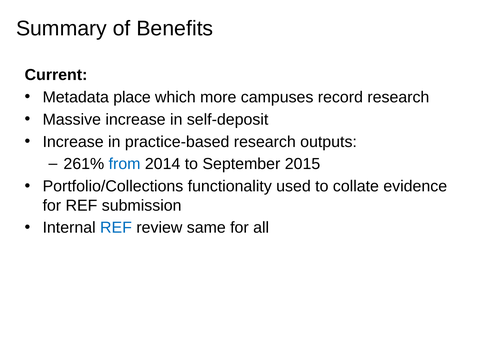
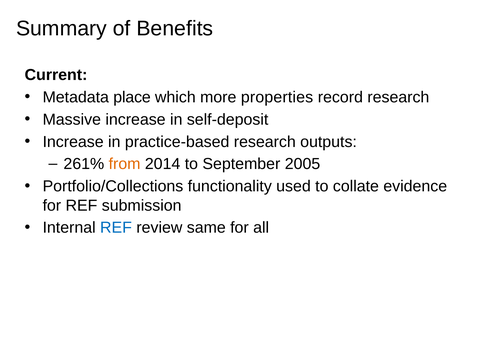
campuses: campuses -> properties
from colour: blue -> orange
2015: 2015 -> 2005
